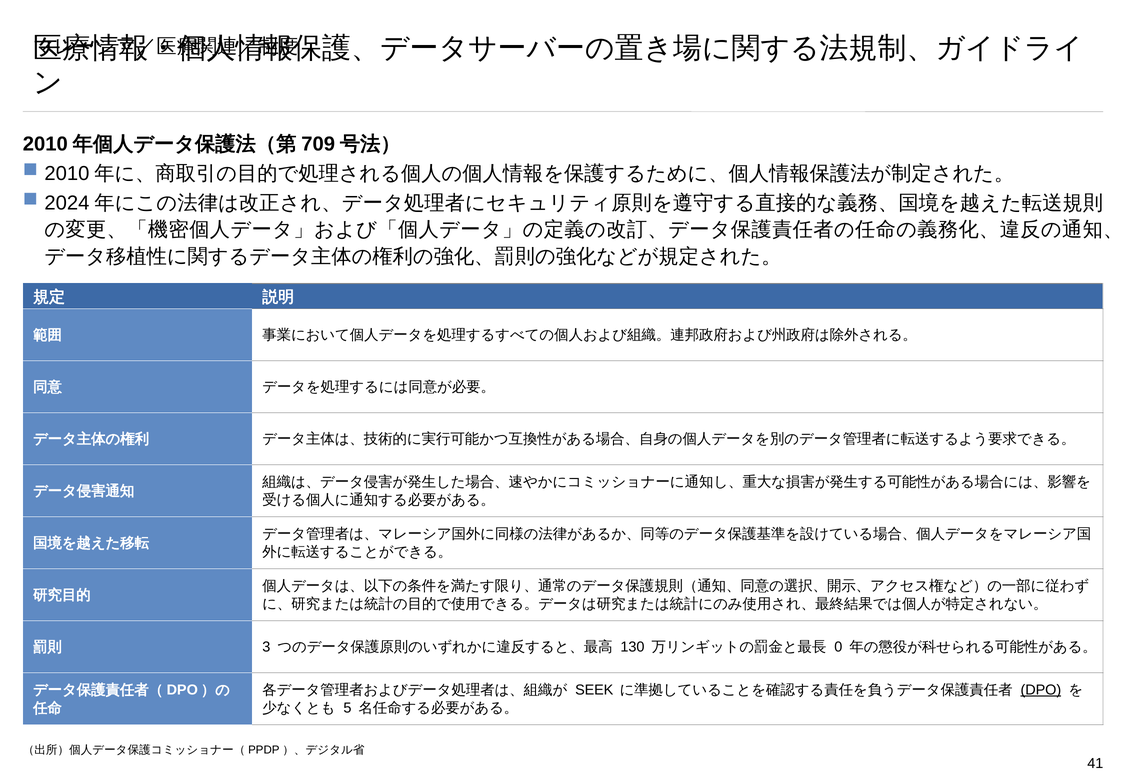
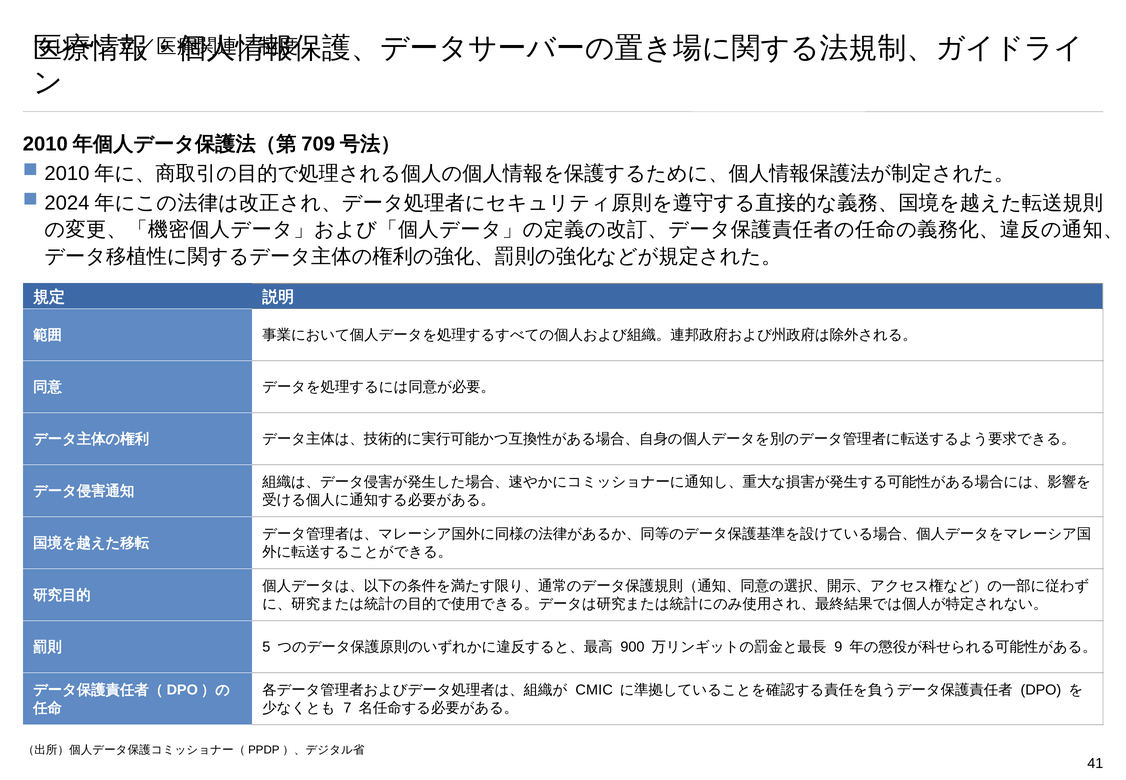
3: 3 -> 5
130: 130 -> 900
0: 0 -> 9
SEEK: SEEK -> CMIC
DPO underline: present -> none
5: 5 -> 7
